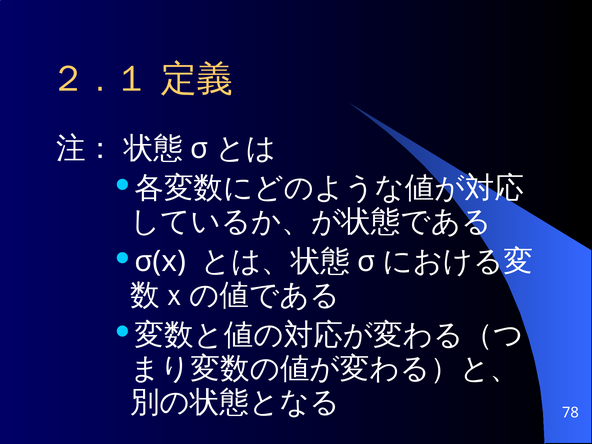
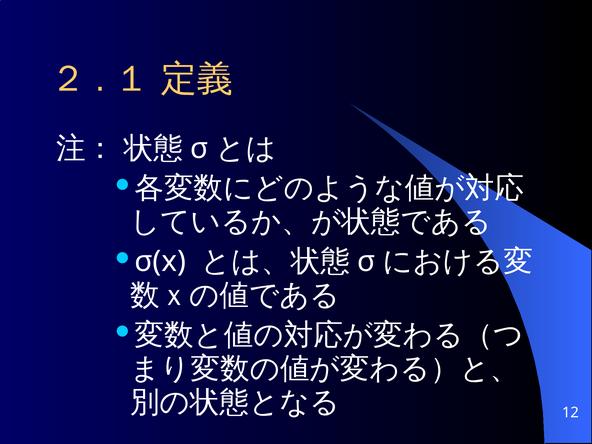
78: 78 -> 12
